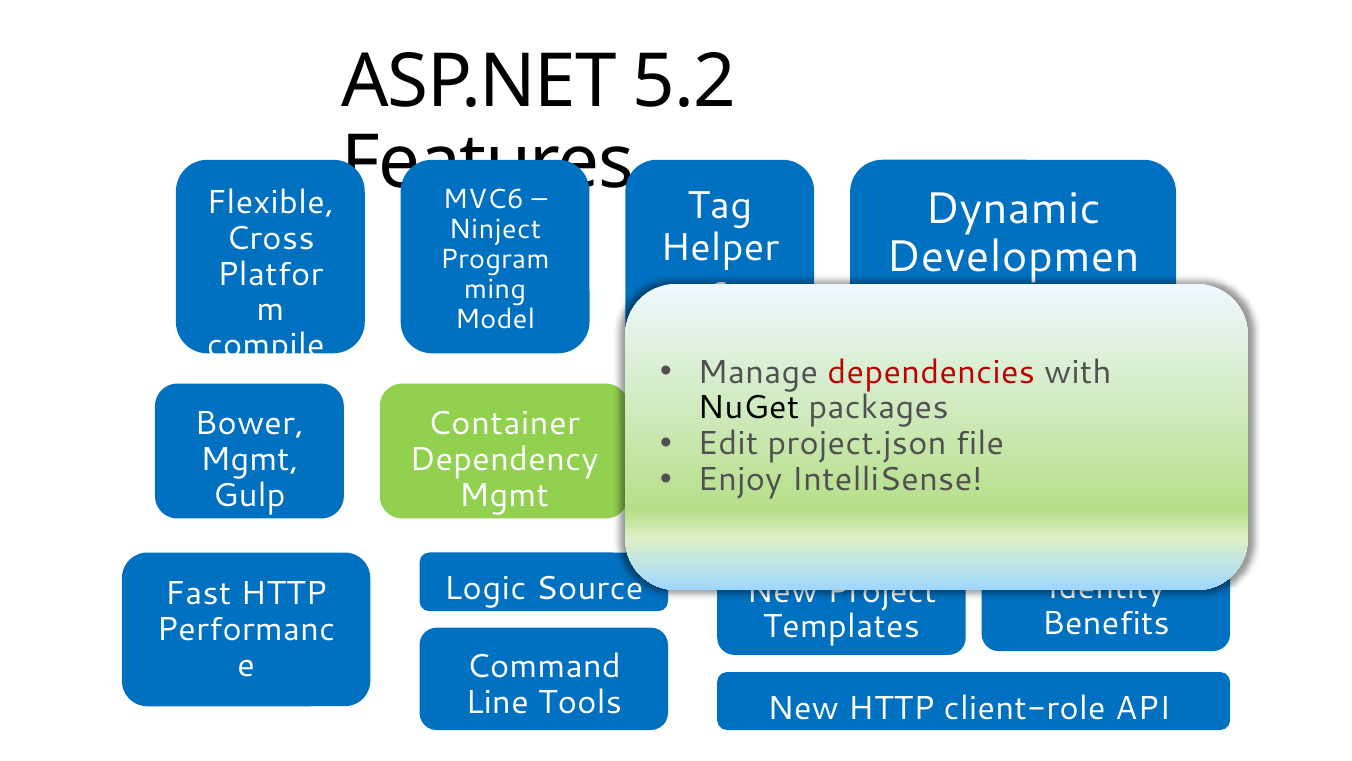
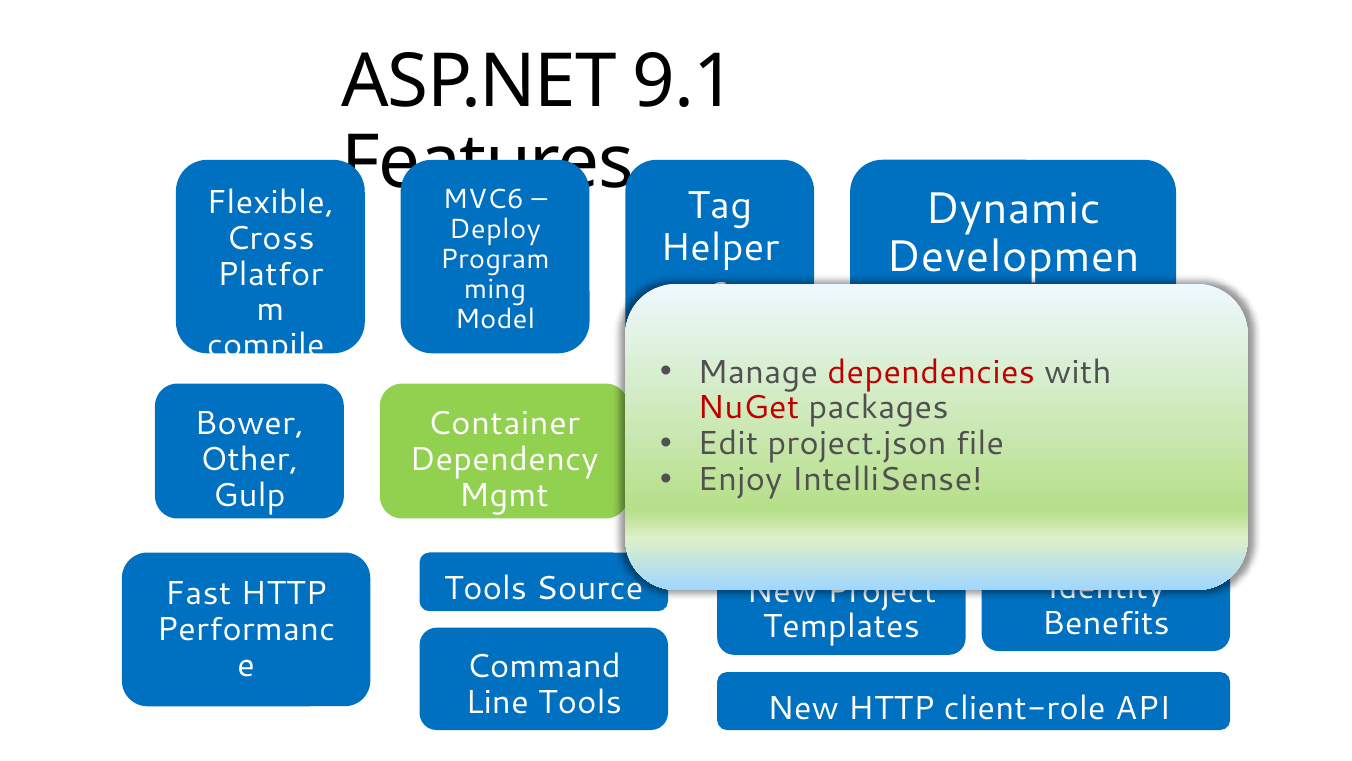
5.2: 5.2 -> 9.1
Ninject: Ninject -> Deploy
NuGet colour: black -> red
Mgmt at (249, 459): Mgmt -> Other
Logic at (485, 589): Logic -> Tools
